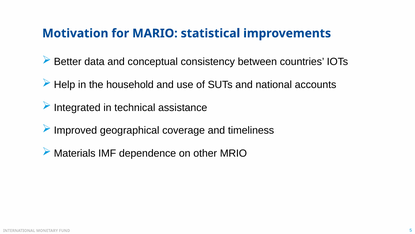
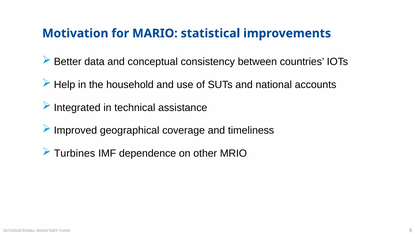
Materials: Materials -> Turbines
